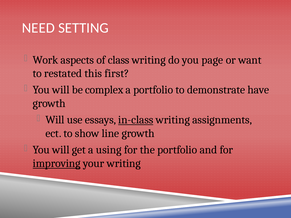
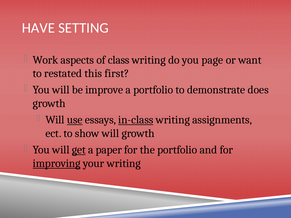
NEED: NEED -> HAVE
complex: complex -> improve
have: have -> does
use underline: none -> present
show line: line -> will
get underline: none -> present
using: using -> paper
